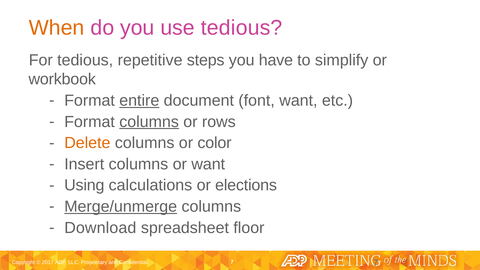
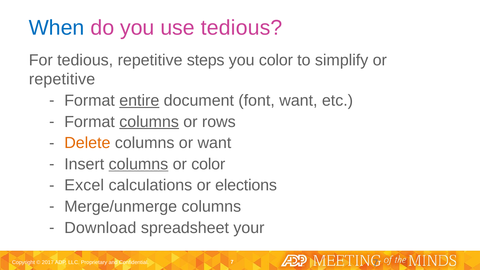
When colour: orange -> blue
you have: have -> color
workbook at (62, 79): workbook -> repetitive
or color: color -> want
columns at (138, 164) underline: none -> present
or want: want -> color
Using: Using -> Excel
Merge/unmerge underline: present -> none
floor: floor -> your
